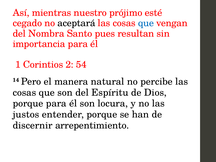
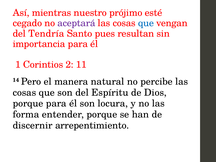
aceptará colour: black -> purple
Nombra: Nombra -> Tendría
54: 54 -> 11
justos: justos -> forma
